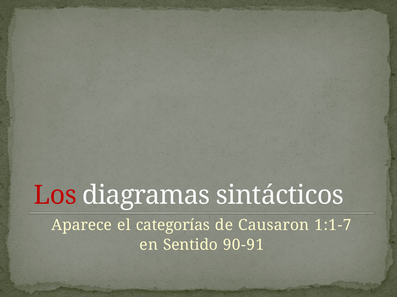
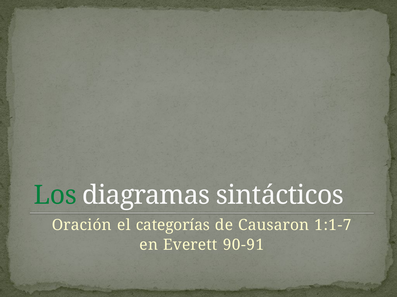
Los colour: red -> green
Aparece: Aparece -> Oración
Sentido: Sentido -> Everett
